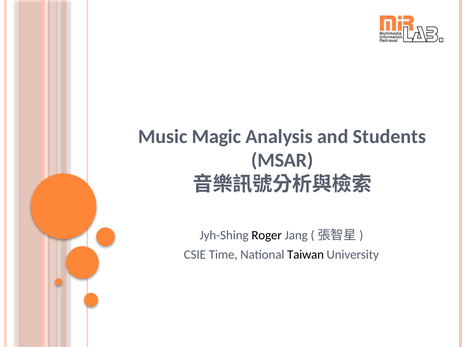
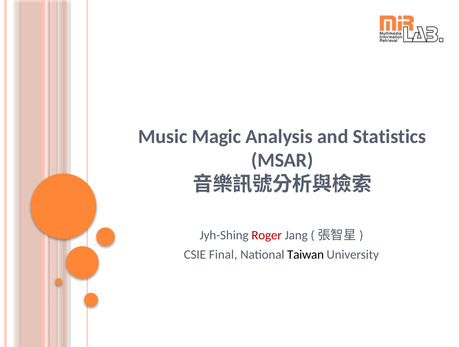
Students: Students -> Statistics
Roger colour: black -> red
Time: Time -> Final
